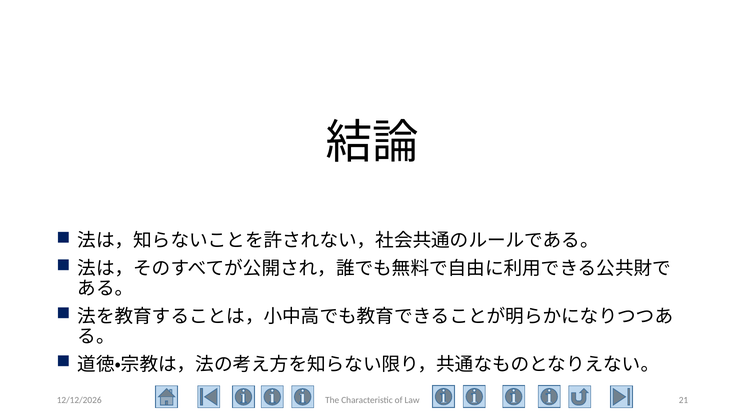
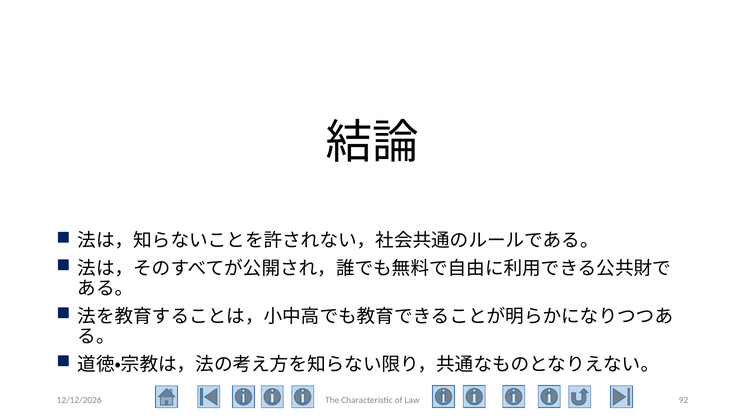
21: 21 -> 92
